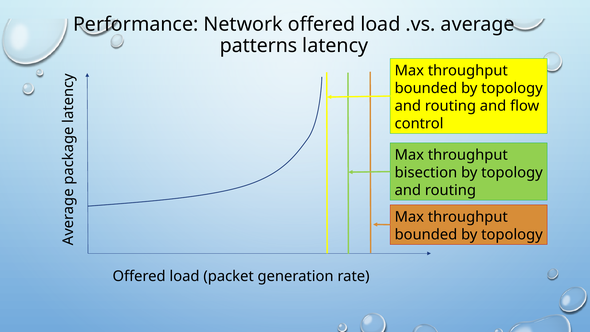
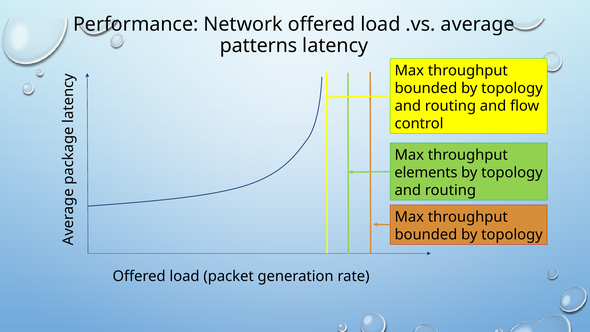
bisection: bisection -> elements
